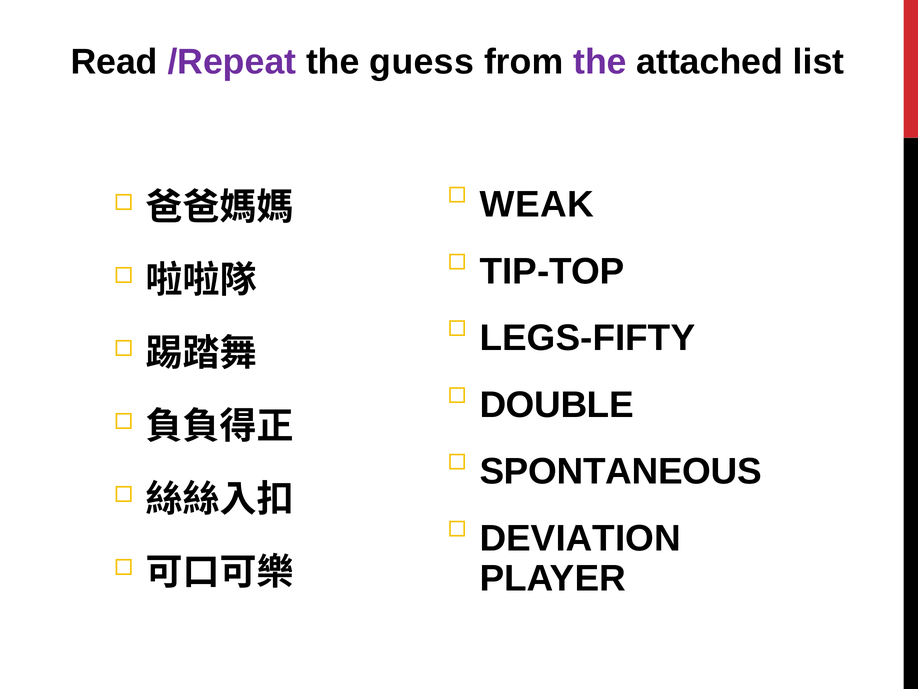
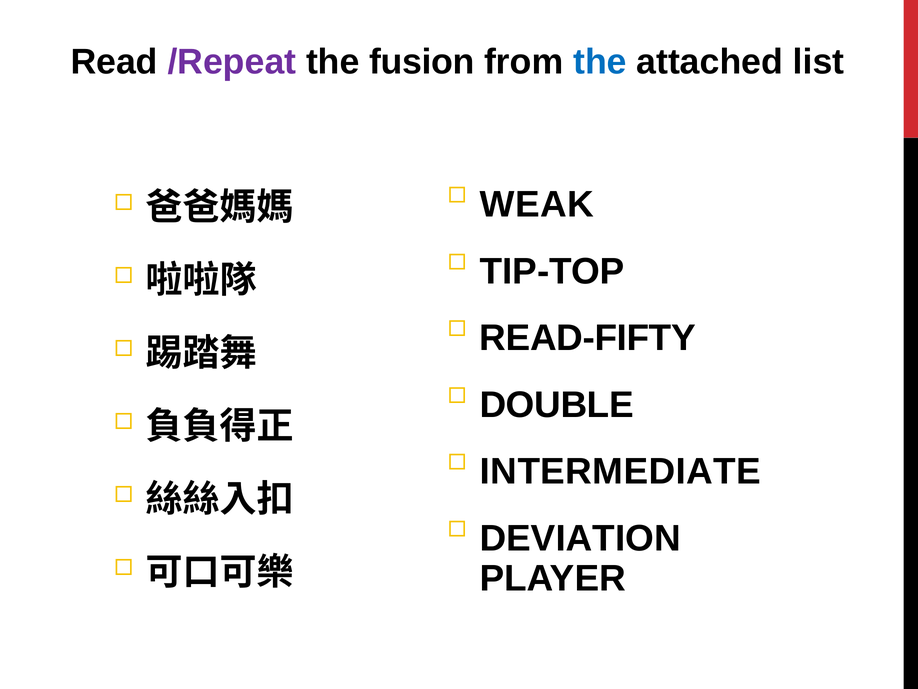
guess: guess -> fusion
the at (600, 62) colour: purple -> blue
LEGS-FIFTY: LEGS-FIFTY -> READ-FIFTY
SPONTANEOUS: SPONTANEOUS -> INTERMEDIATE
